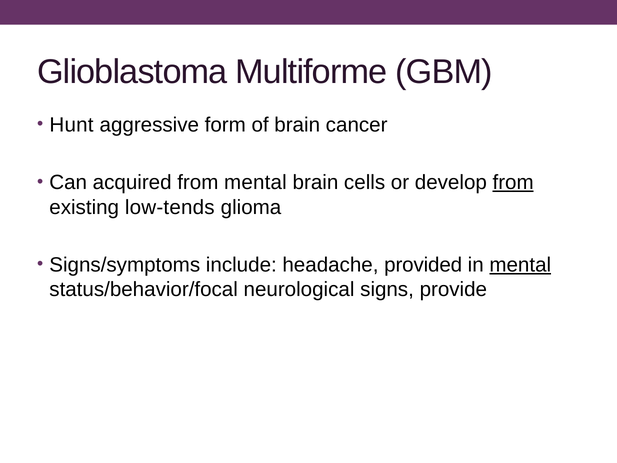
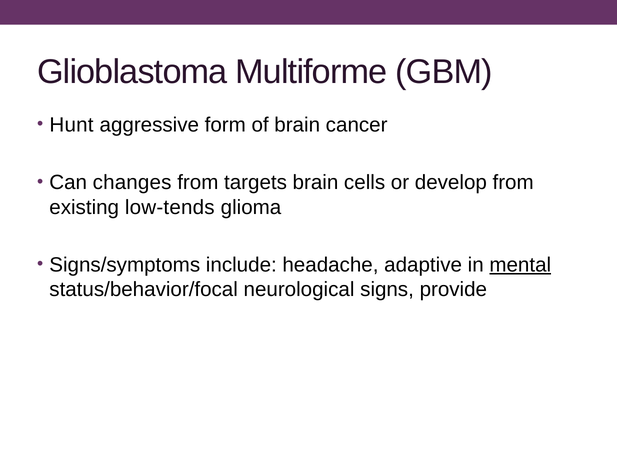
acquired: acquired -> changes
from mental: mental -> targets
from at (513, 182) underline: present -> none
provided: provided -> adaptive
